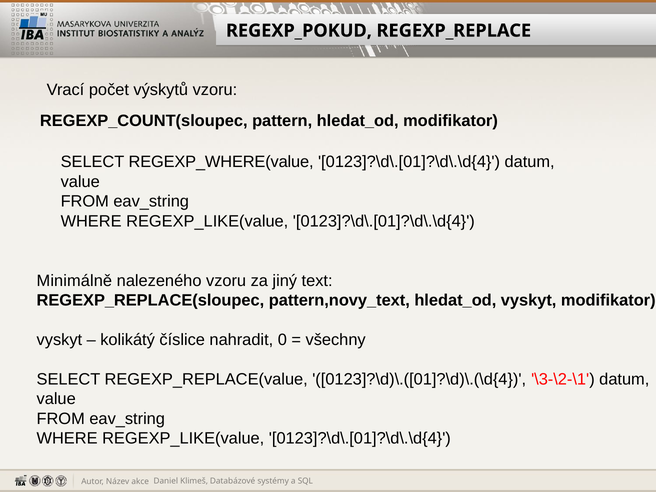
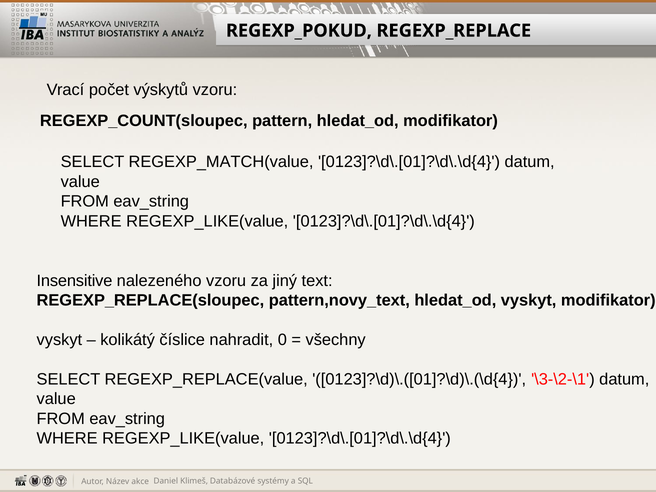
REGEXP_WHERE(value: REGEXP_WHERE(value -> REGEXP_MATCH(value
Minimálně: Minimálně -> Insensitive
